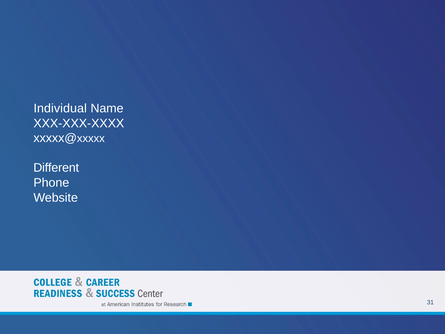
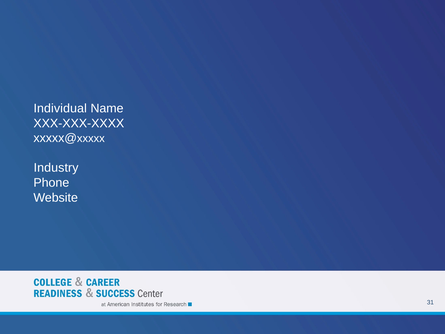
Different: Different -> Industry
